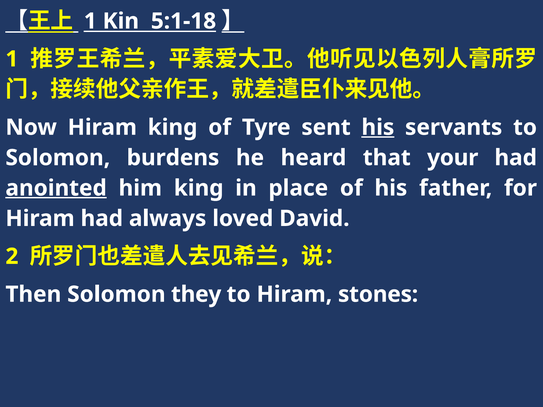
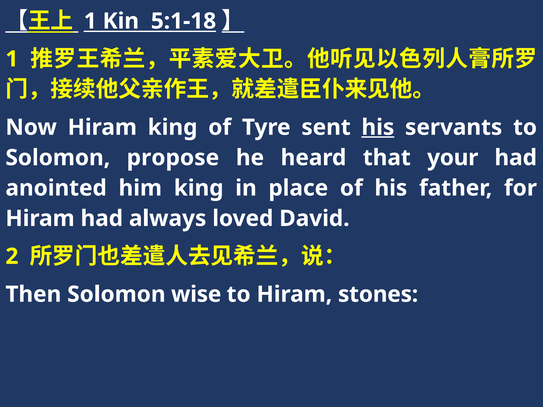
burdens: burdens -> propose
anointed underline: present -> none
they: they -> wise
